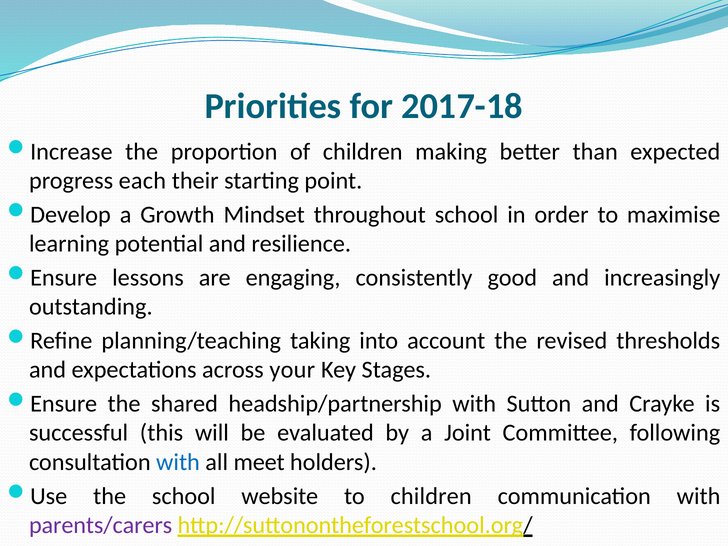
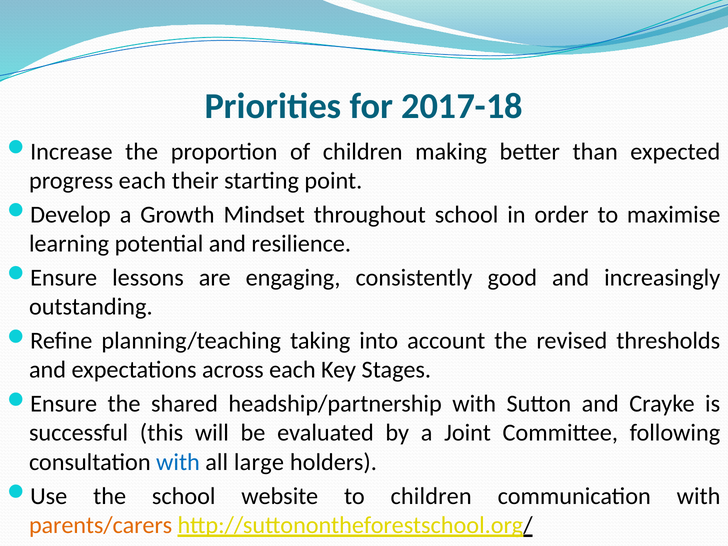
across your: your -> each
meet: meet -> large
parents/carers colour: purple -> orange
